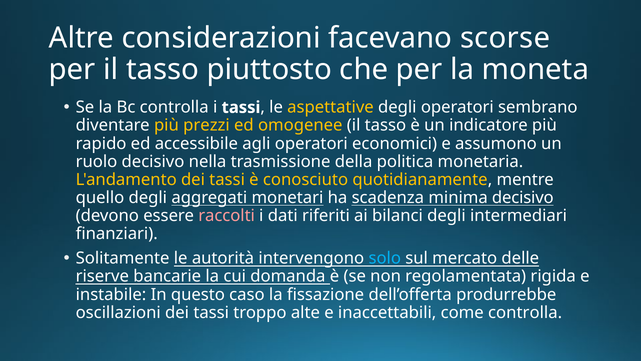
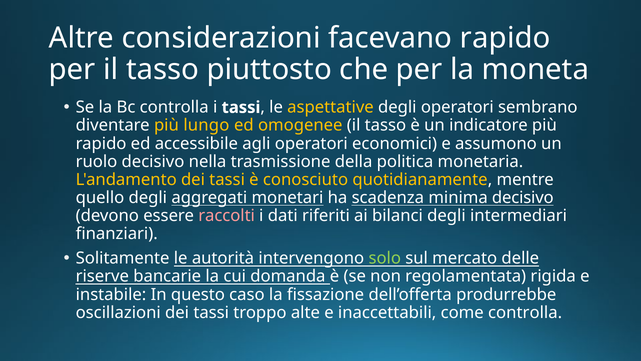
facevano scorse: scorse -> rapido
prezzi: prezzi -> lungo
solo colour: light blue -> light green
